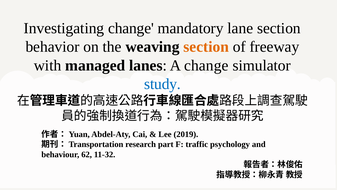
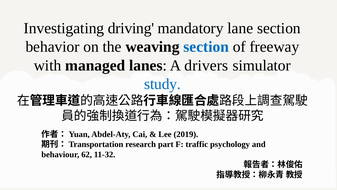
Investigating change: change -> driving
section at (206, 47) colour: orange -> blue
A change: change -> drivers
